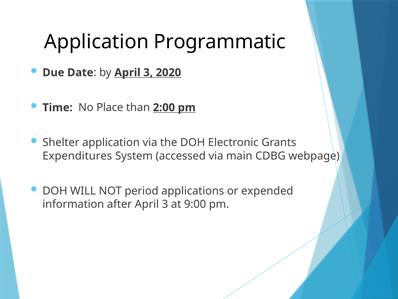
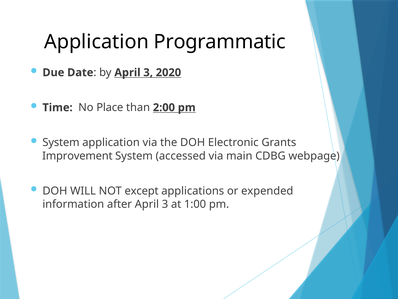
Shelter at (61, 142): Shelter -> System
Expenditures: Expenditures -> Improvement
period: period -> except
9:00: 9:00 -> 1:00
